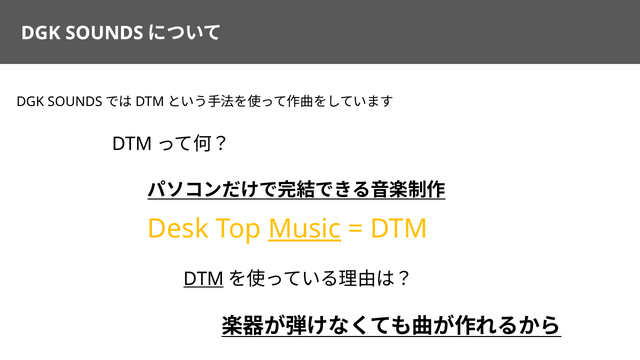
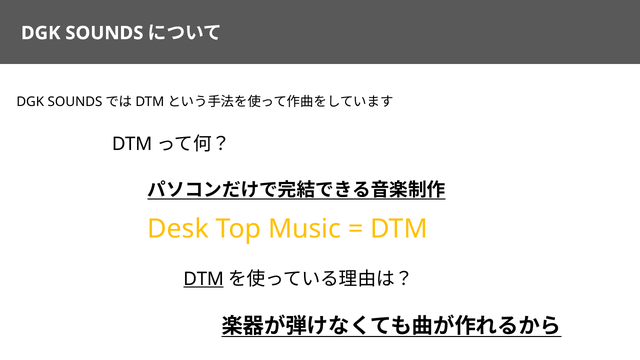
Music underline: present -> none
